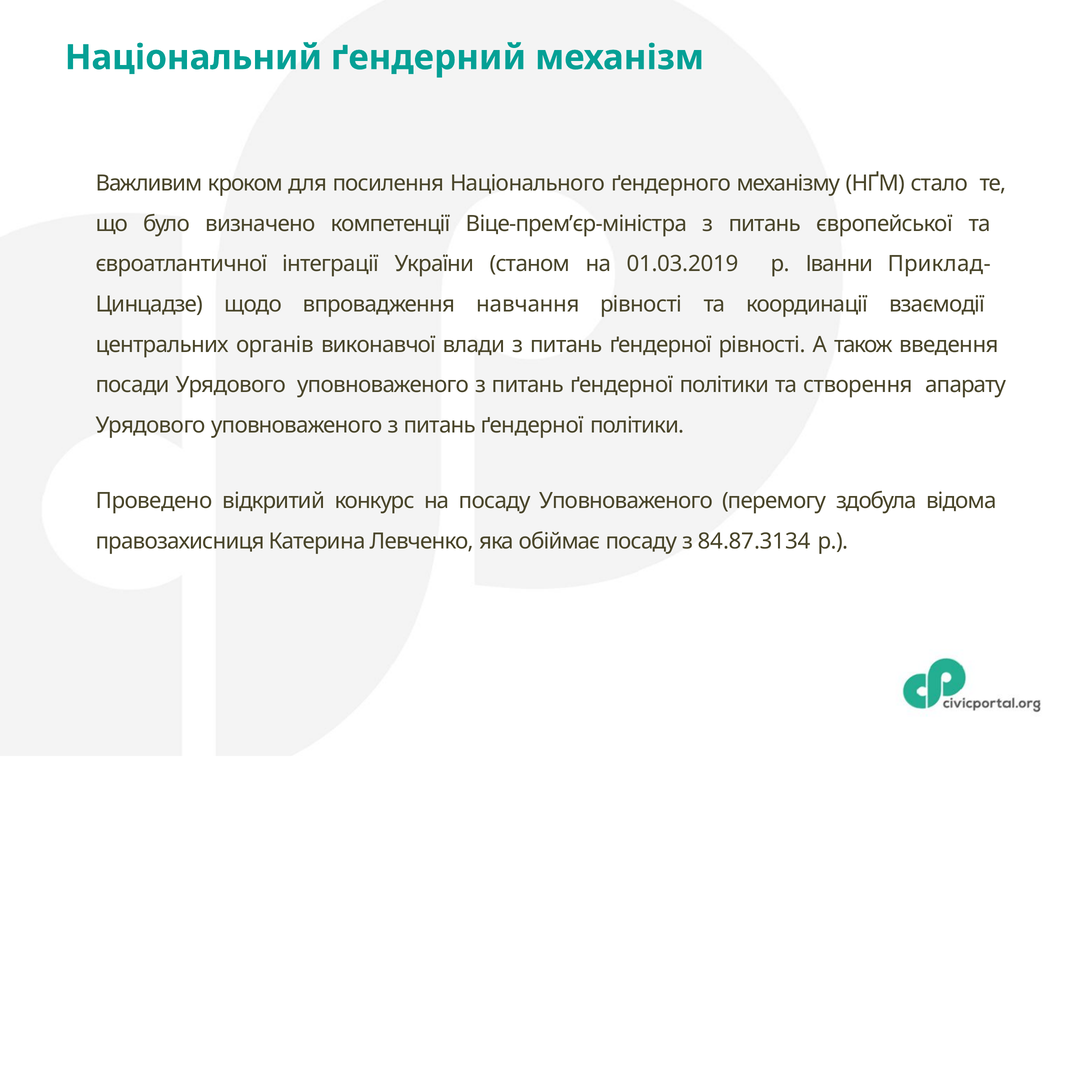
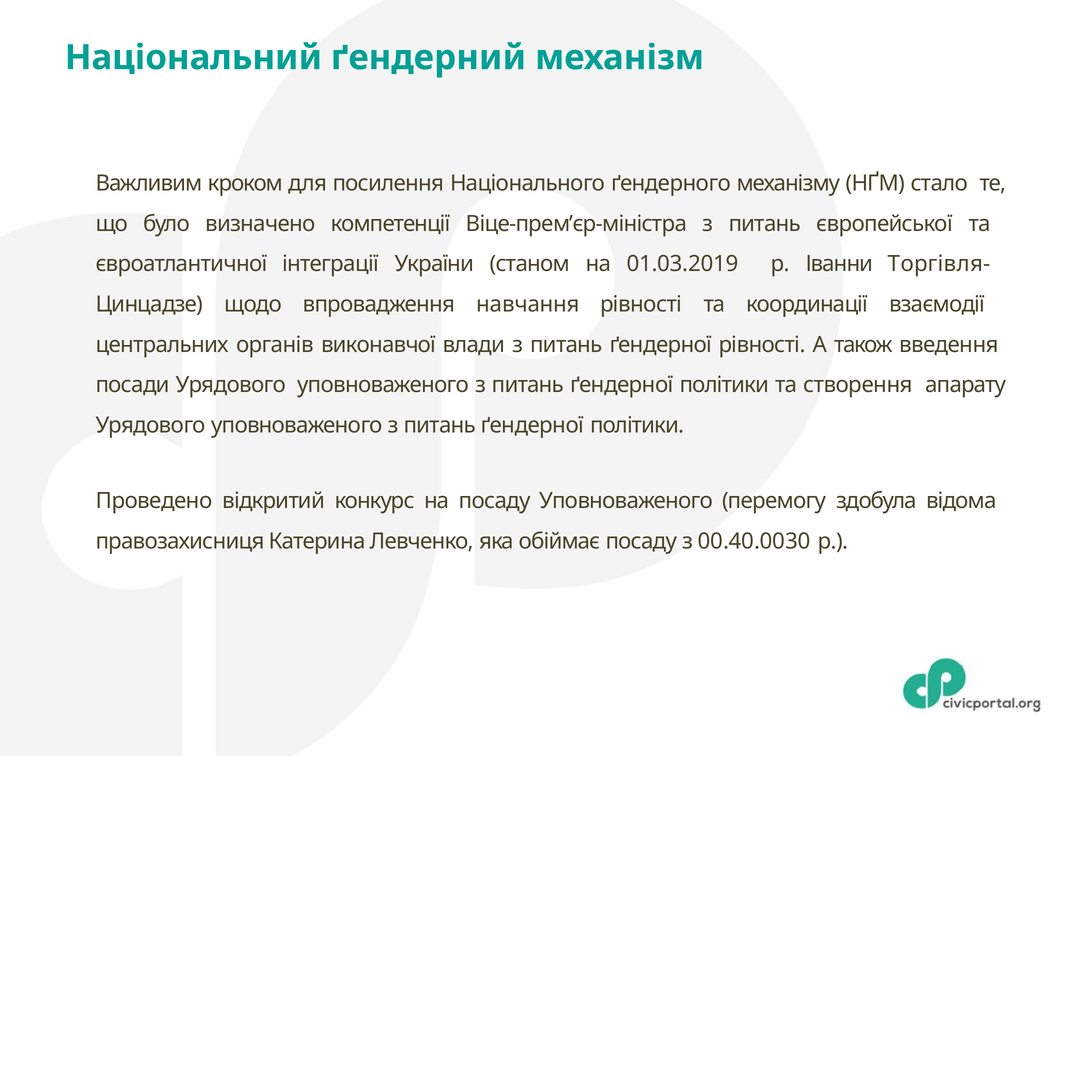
Приклад-: Приклад- -> Торгівля-
84.87.3134: 84.87.3134 -> 00.40.0030
